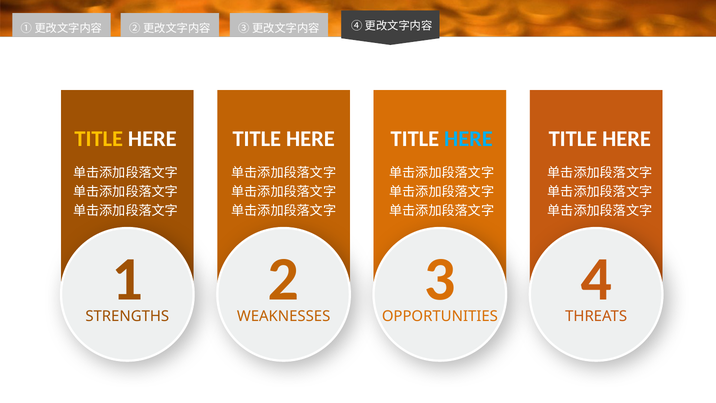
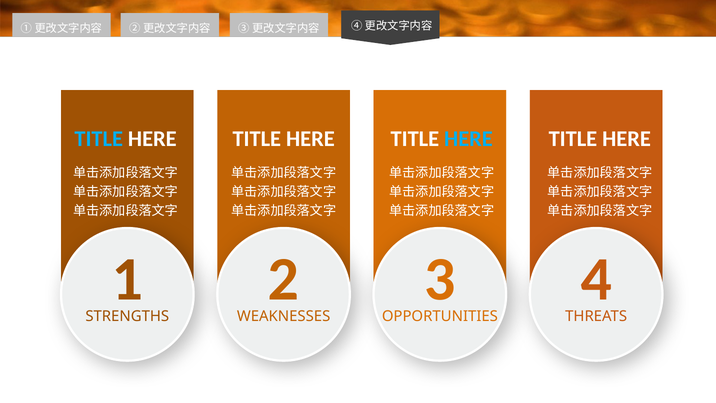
TITLE at (99, 139) colour: yellow -> light blue
